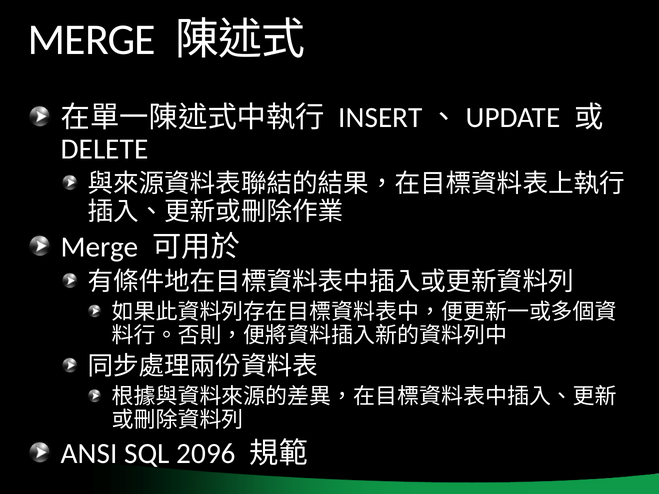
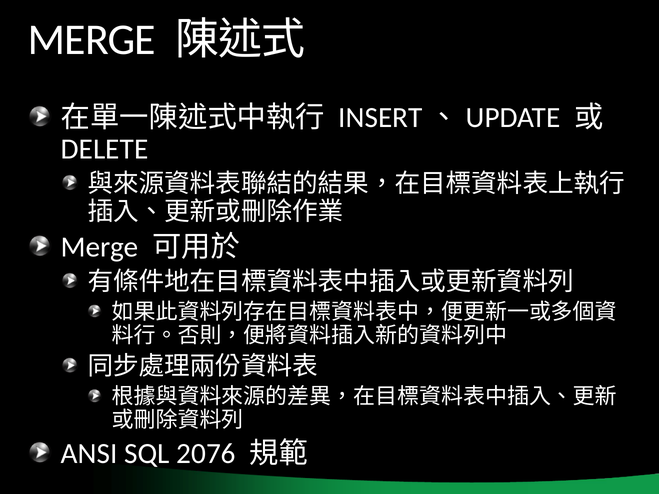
2096: 2096 -> 2076
